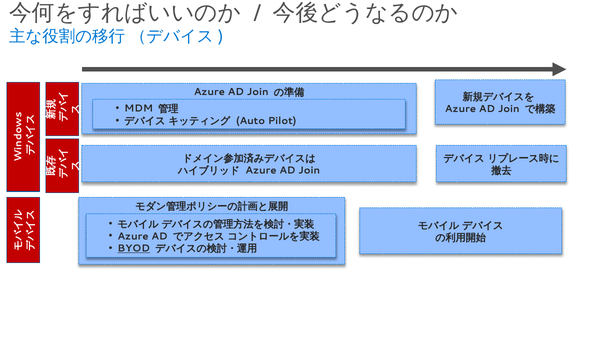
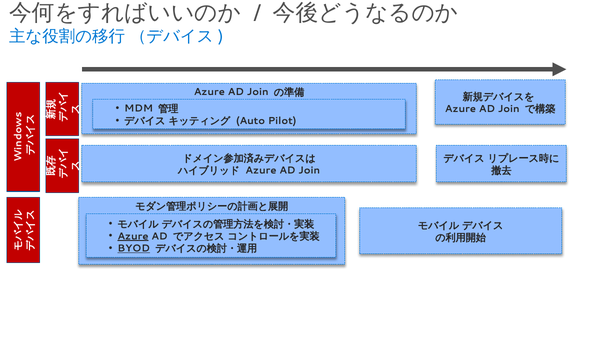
Azure at (133, 236) underline: none -> present
